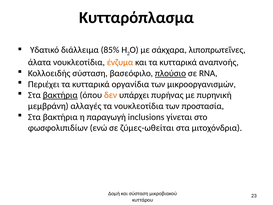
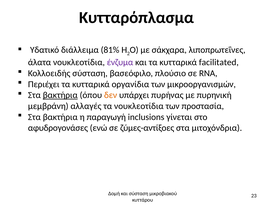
85%: 85% -> 81%
ένζυμα colour: orange -> purple
αναπνοής: αναπνοής -> facilitated
πλούσιο underline: present -> none
φωσφολιπιδίων: φωσφολιπιδίων -> αφυδρογονάσες
ζύμες-ωθείται: ζύμες-ωθείται -> ζύμες-αντίξοες
